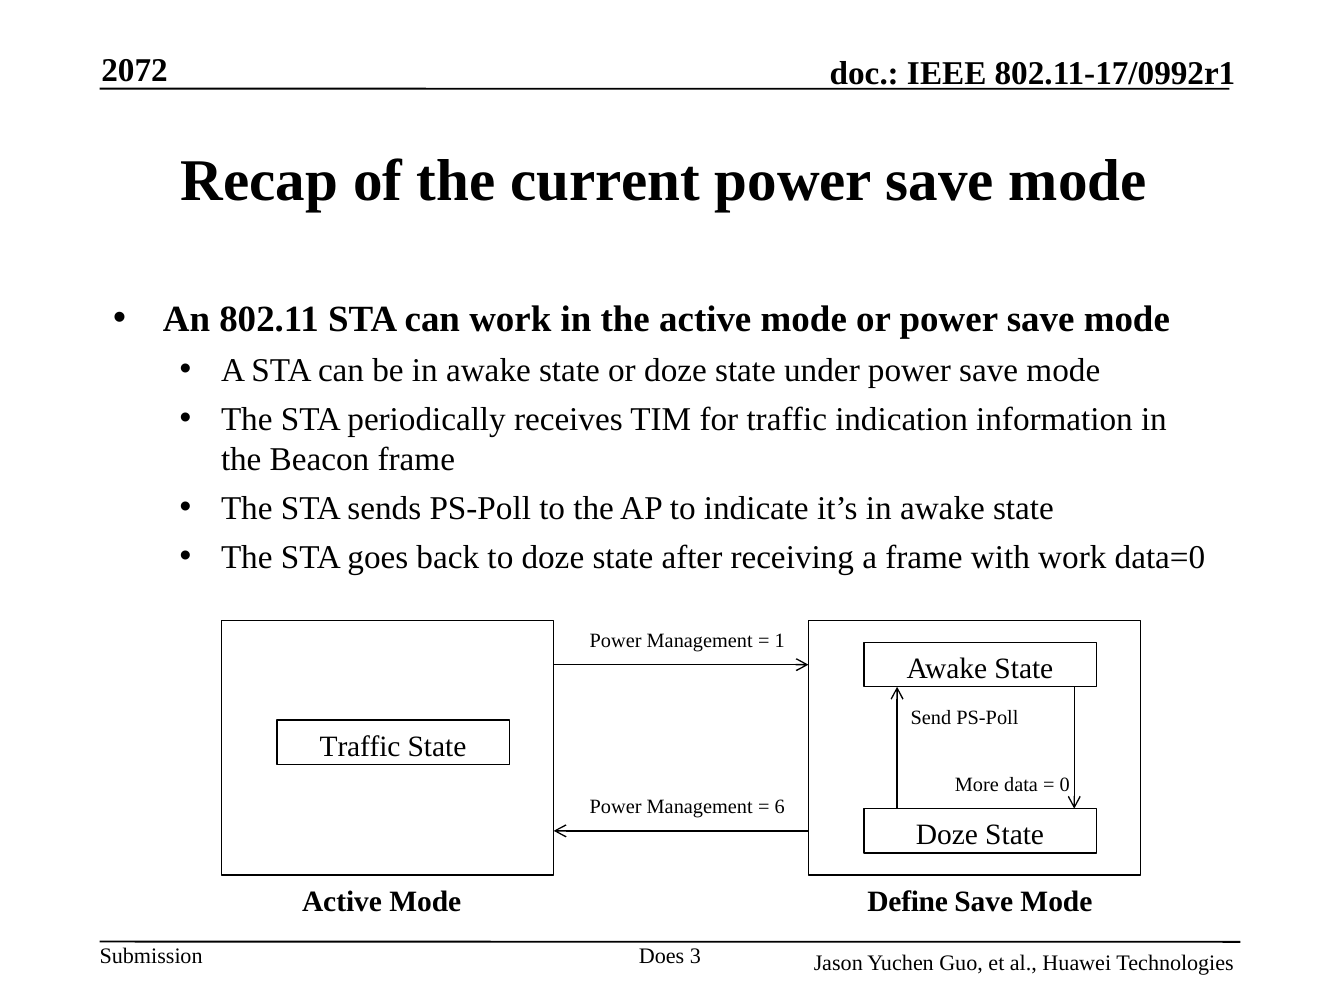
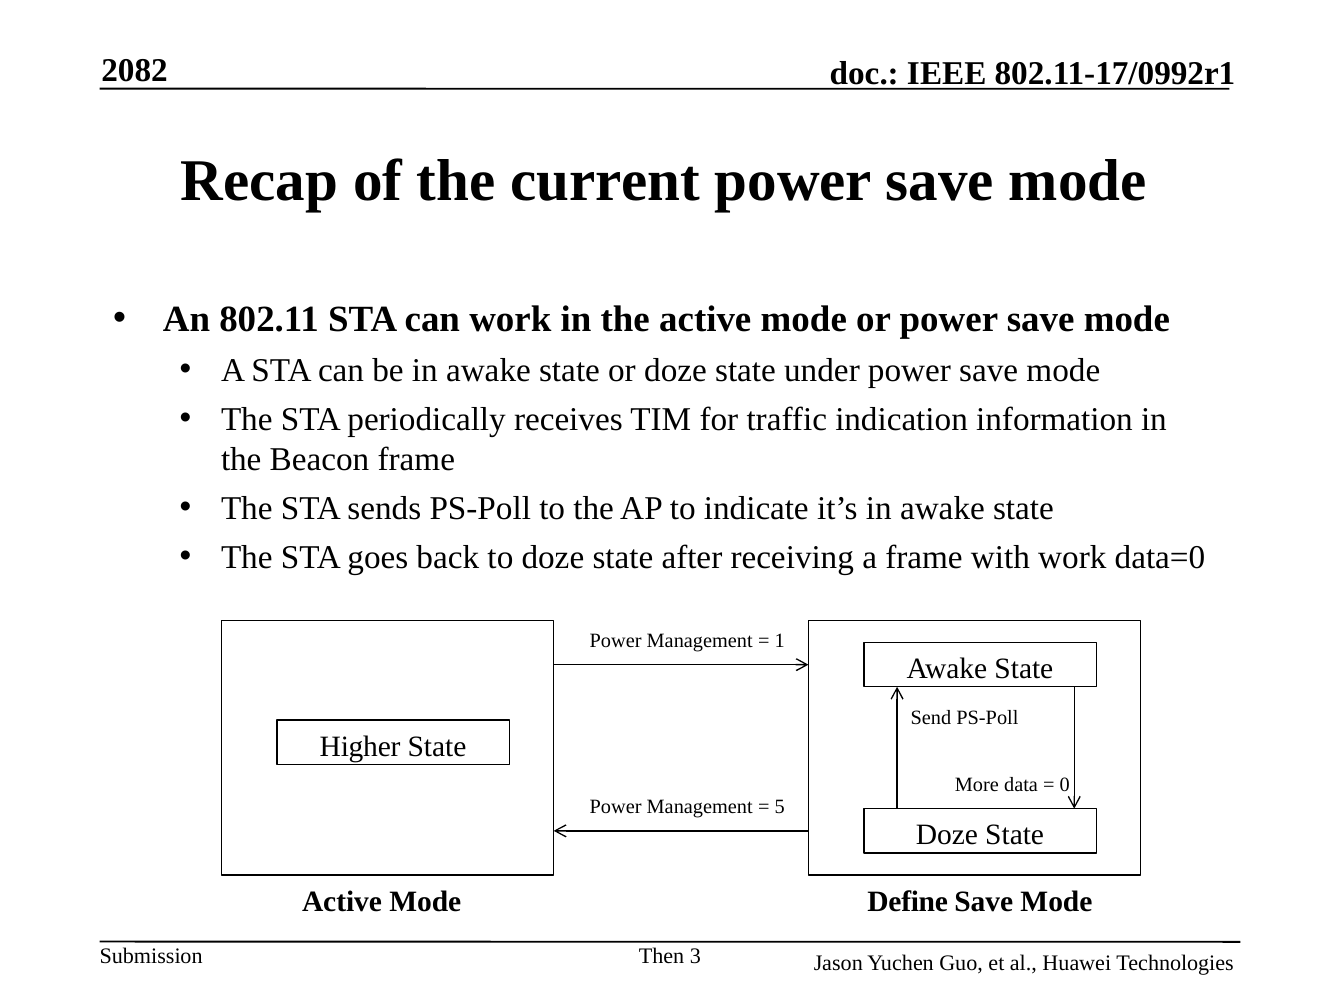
2072: 2072 -> 2082
Traffic at (360, 746): Traffic -> Higher
6: 6 -> 5
Does: Does -> Then
